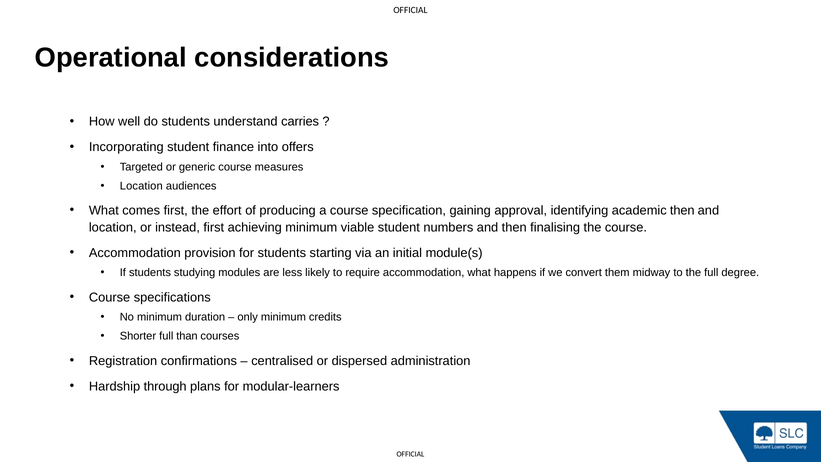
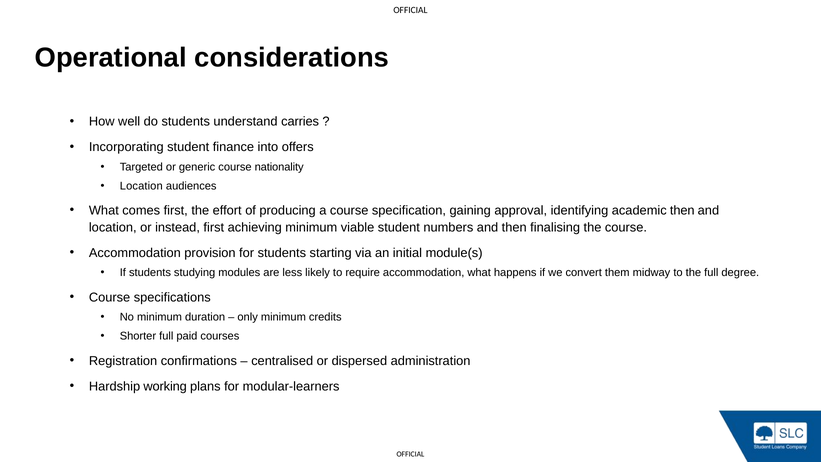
measures: measures -> nationality
than: than -> paid
through: through -> working
